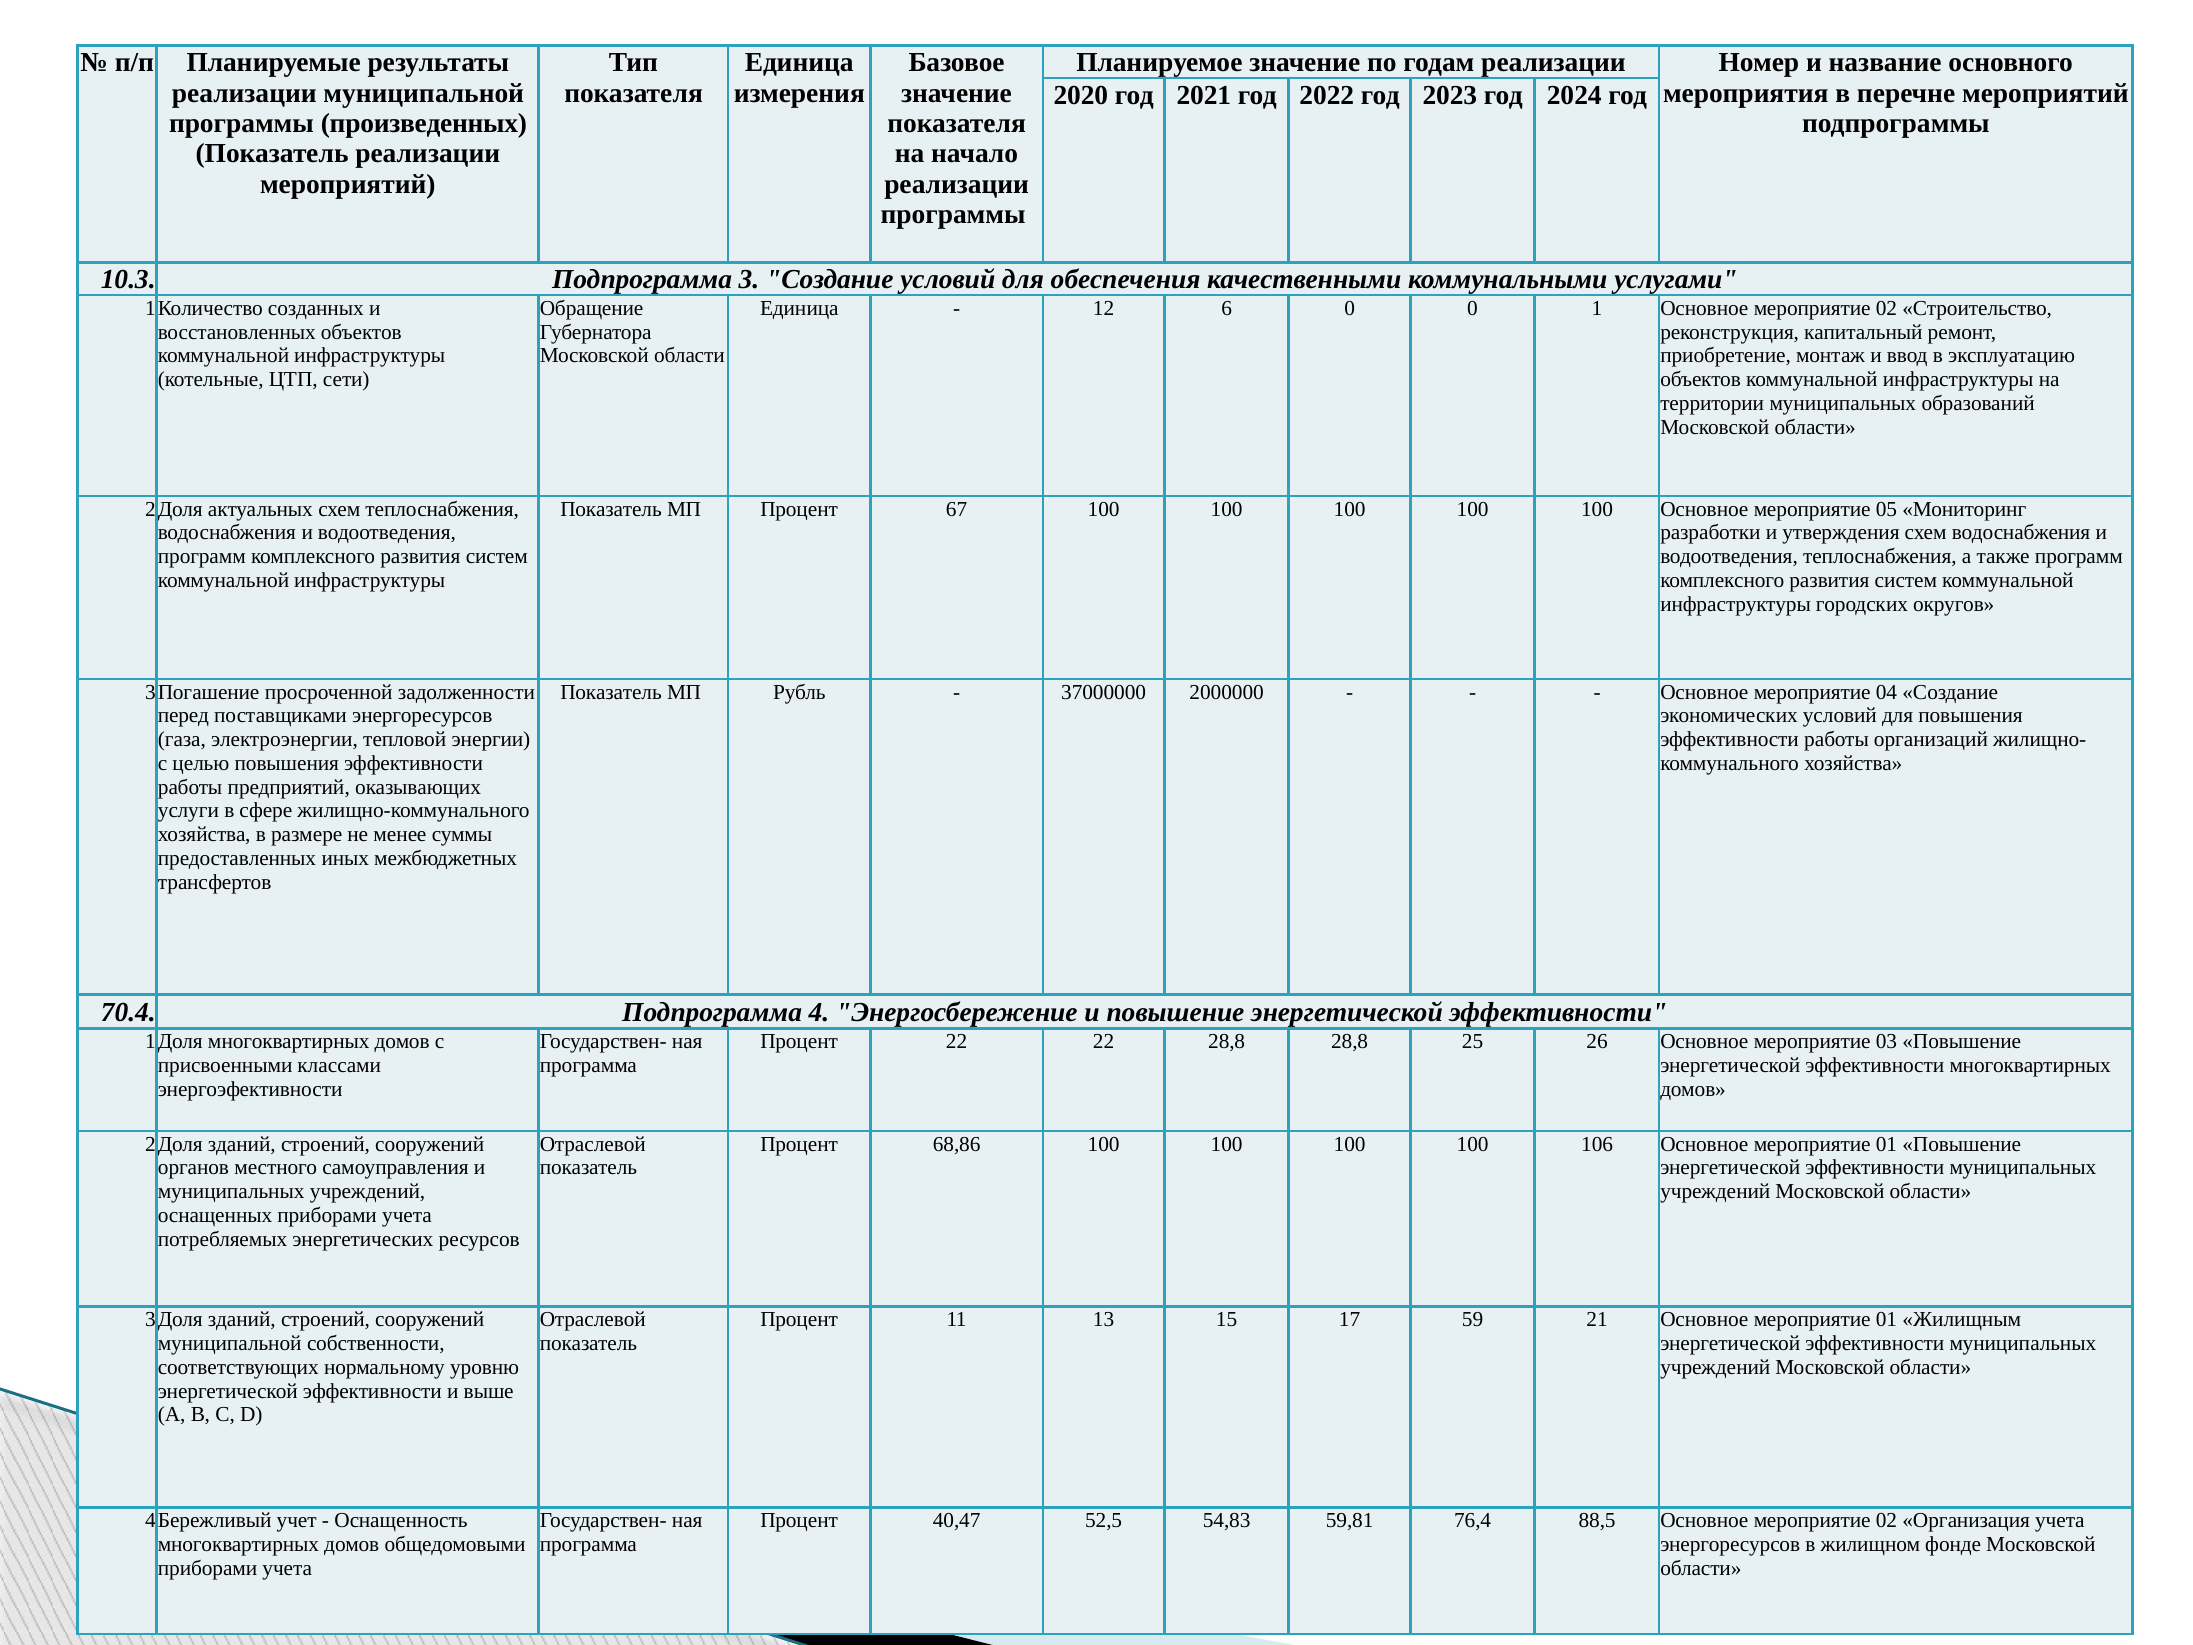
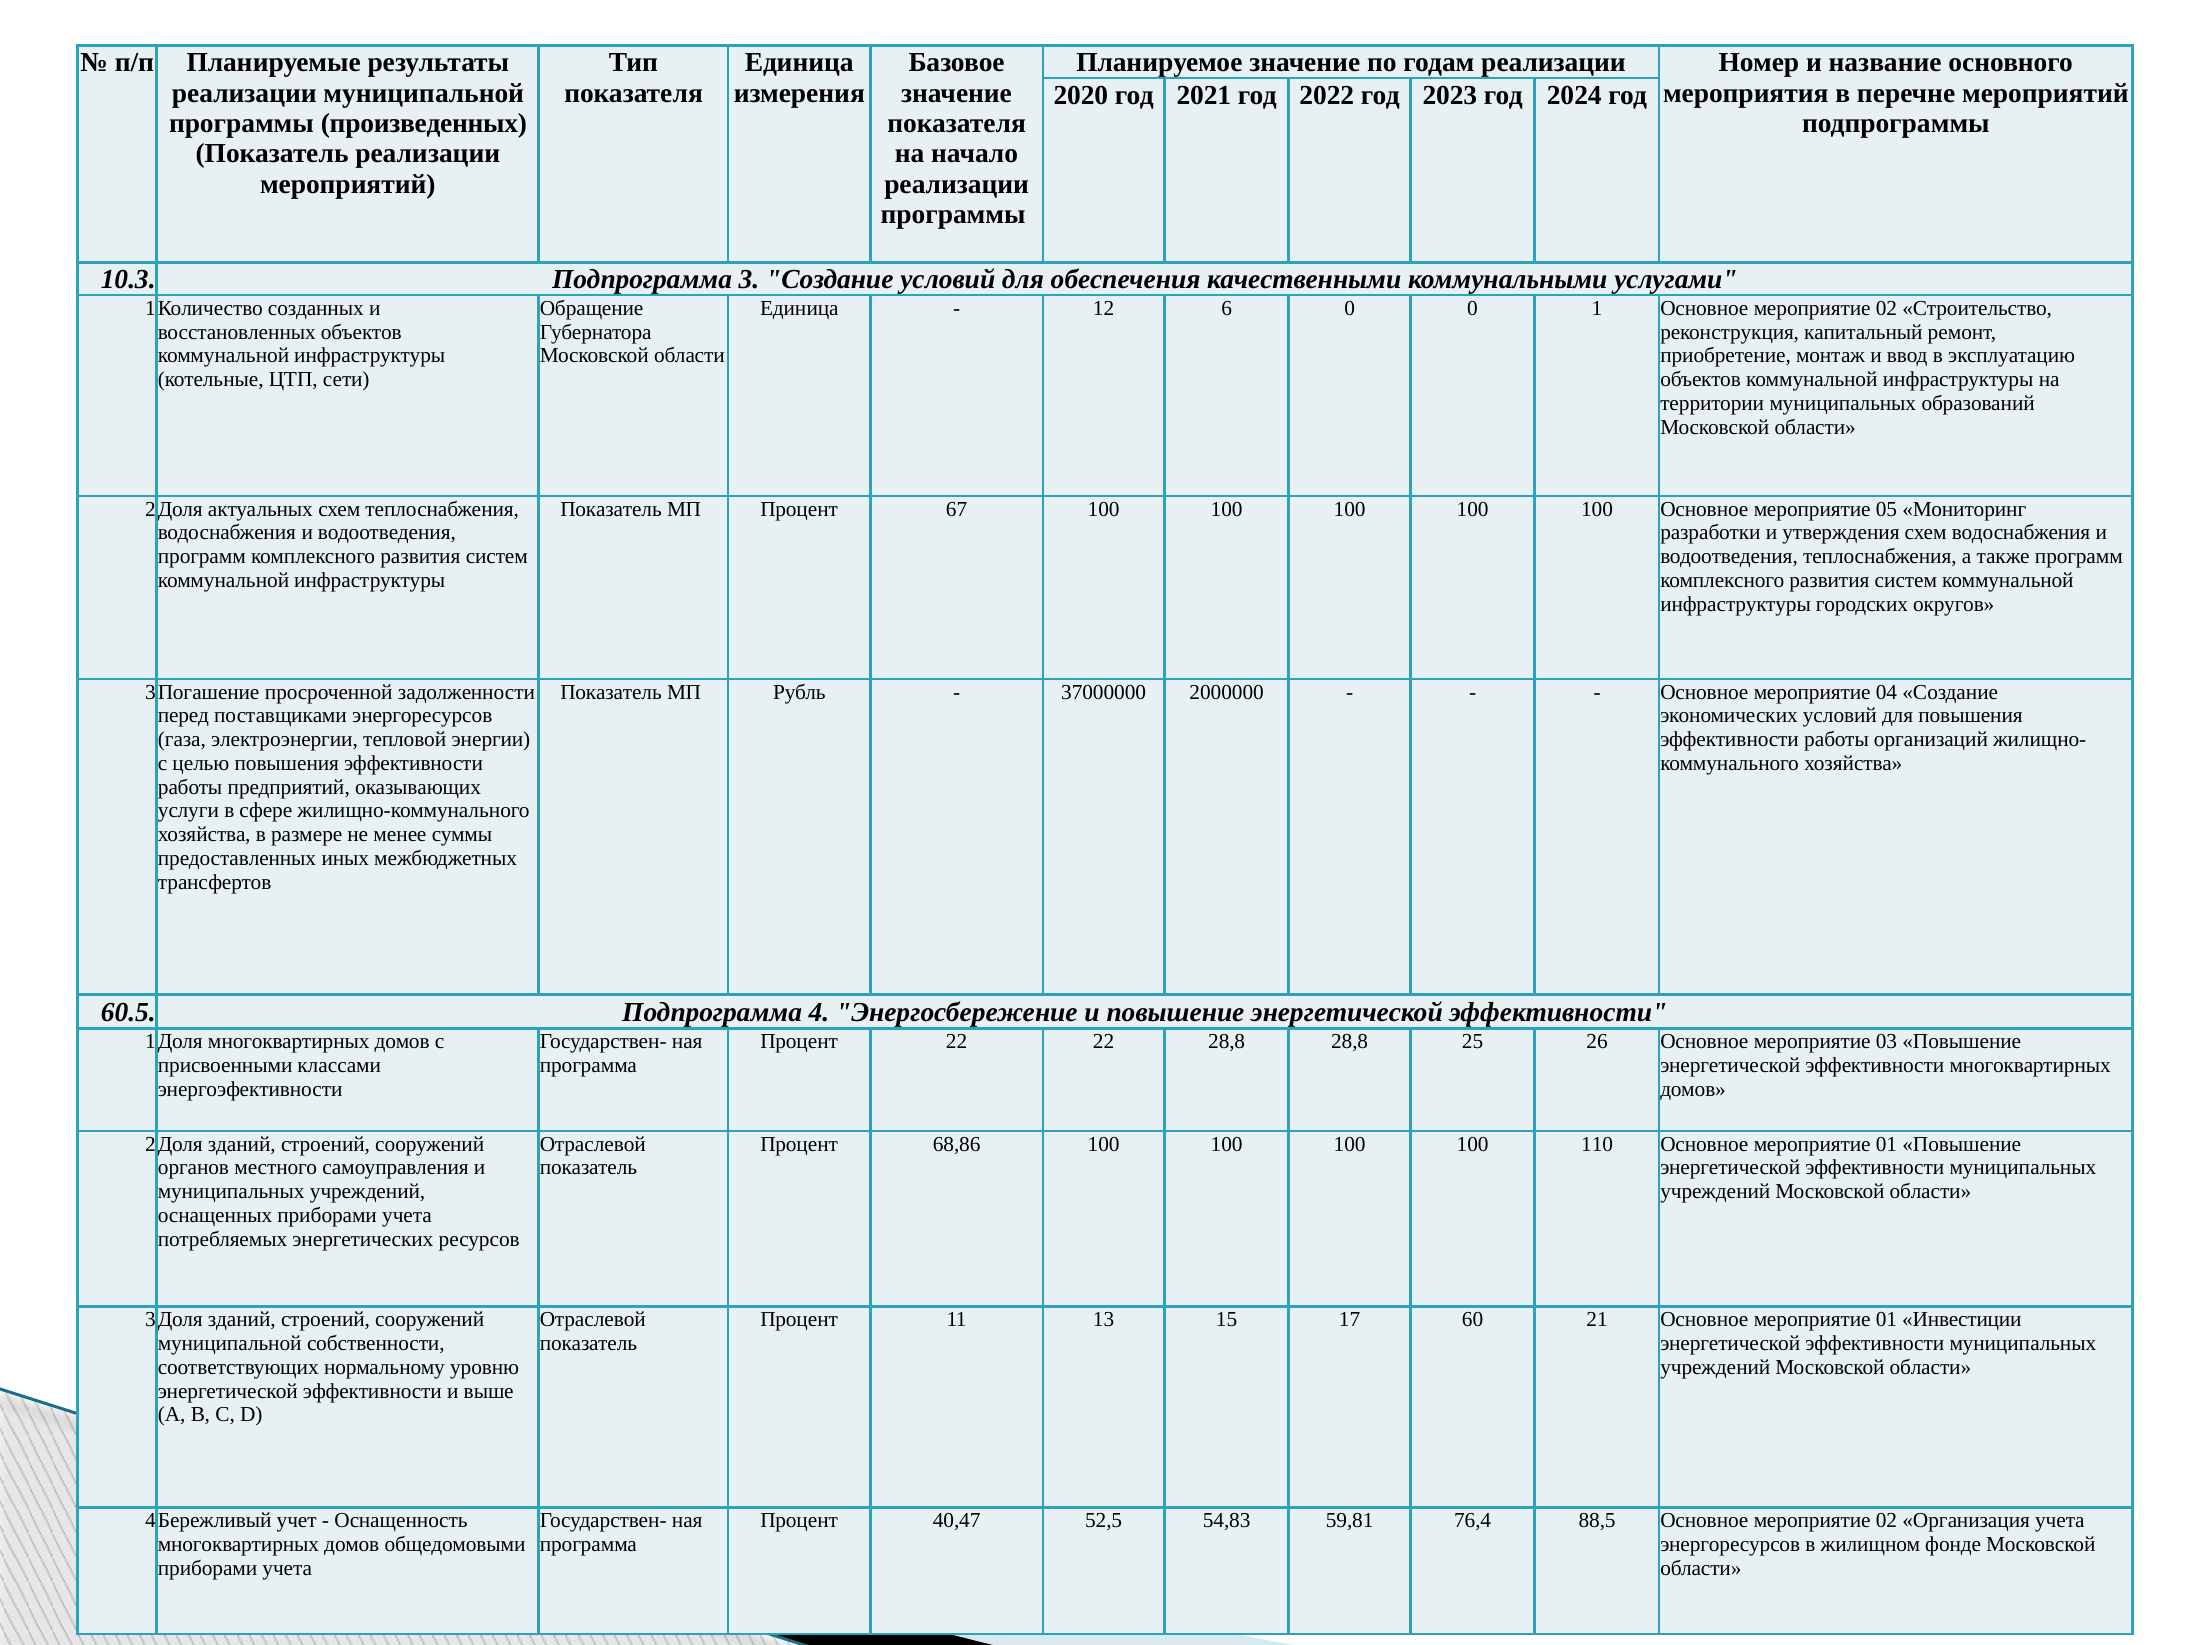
70.4: 70.4 -> 60.5
106: 106 -> 110
59: 59 -> 60
Жилищным: Жилищным -> Инвестиции
